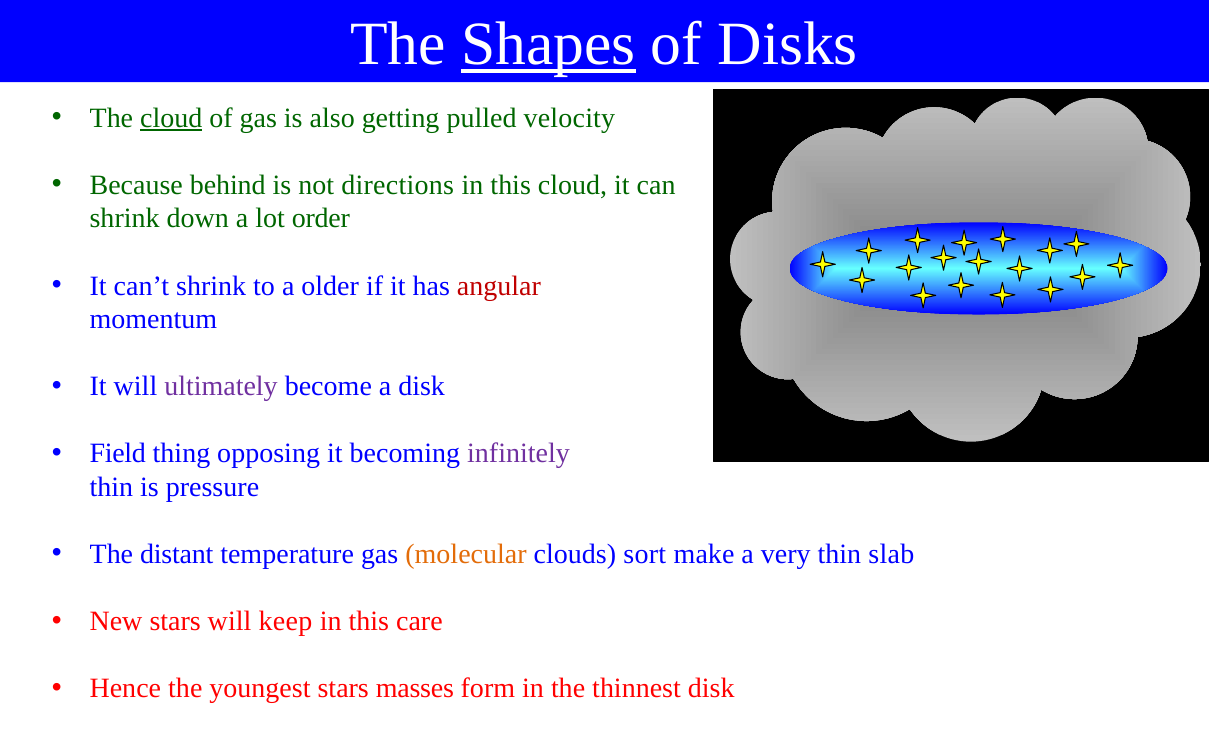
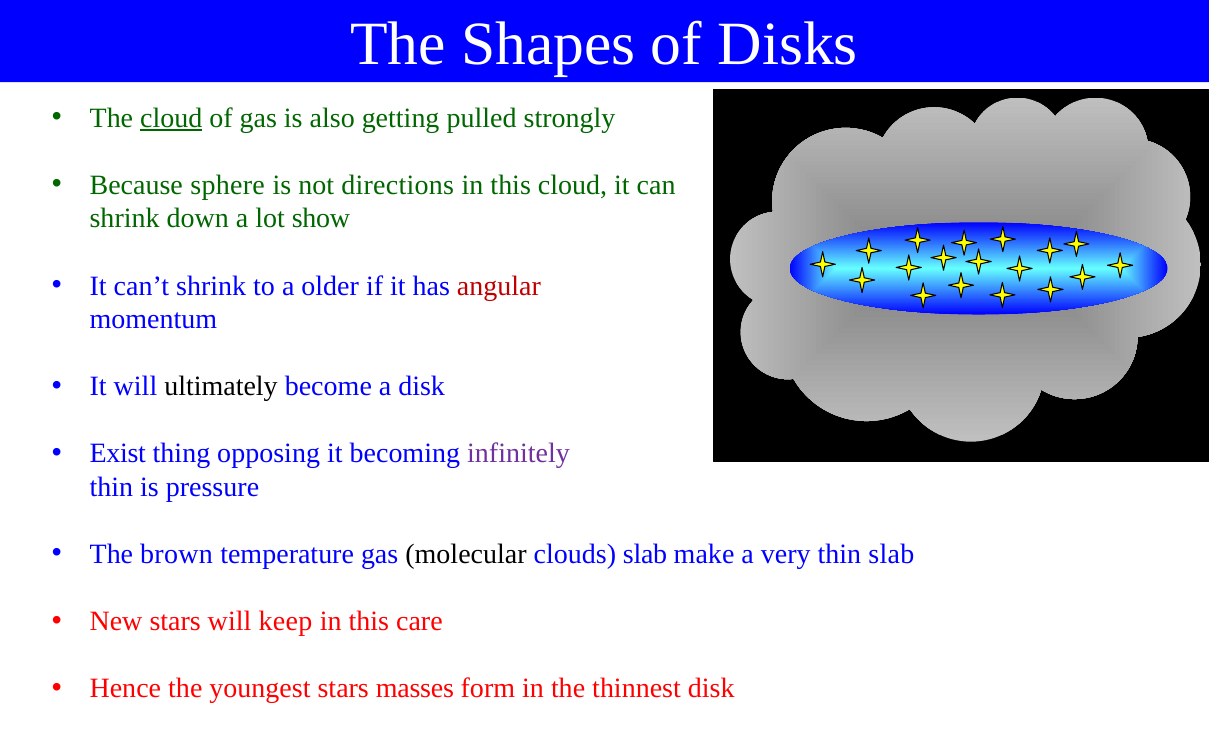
Shapes underline: present -> none
velocity: velocity -> strongly
behind: behind -> sphere
order: order -> show
ultimately colour: purple -> black
Field: Field -> Exist
distant: distant -> brown
molecular colour: orange -> black
clouds sort: sort -> slab
